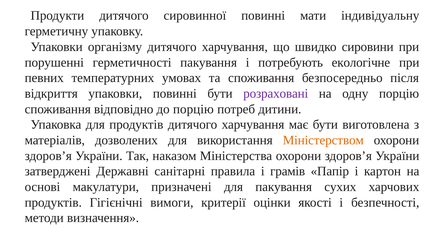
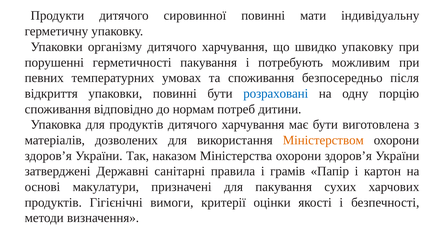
швидко сировини: сировини -> упаковку
екологічне: екологічне -> можливим
розраховані colour: purple -> blue
до порцію: порцію -> нормам
